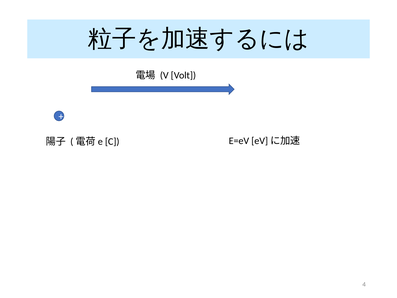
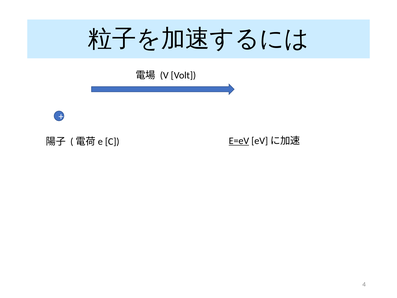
E=eV underline: none -> present
